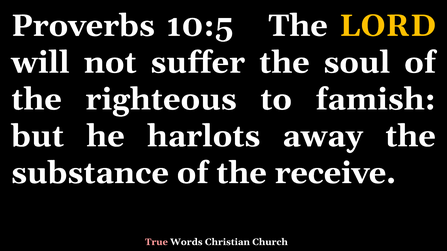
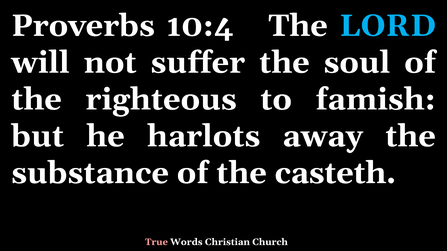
10:5: 10:5 -> 10:4
LORD colour: yellow -> light blue
receive: receive -> casteth
